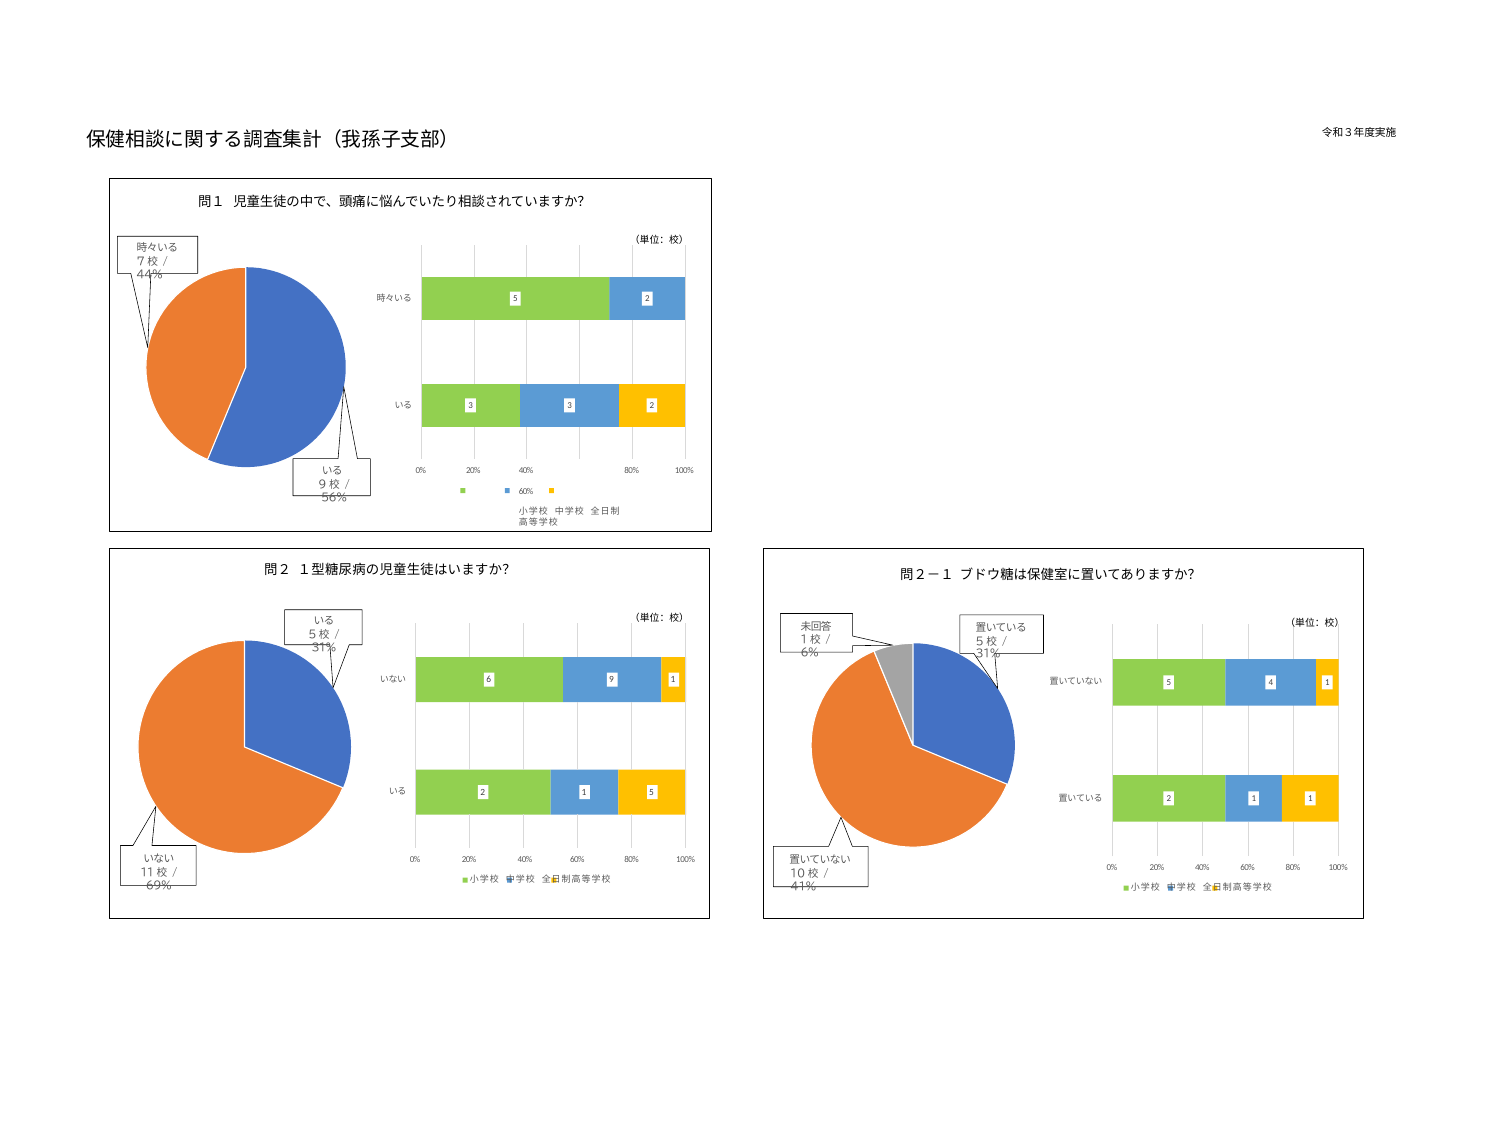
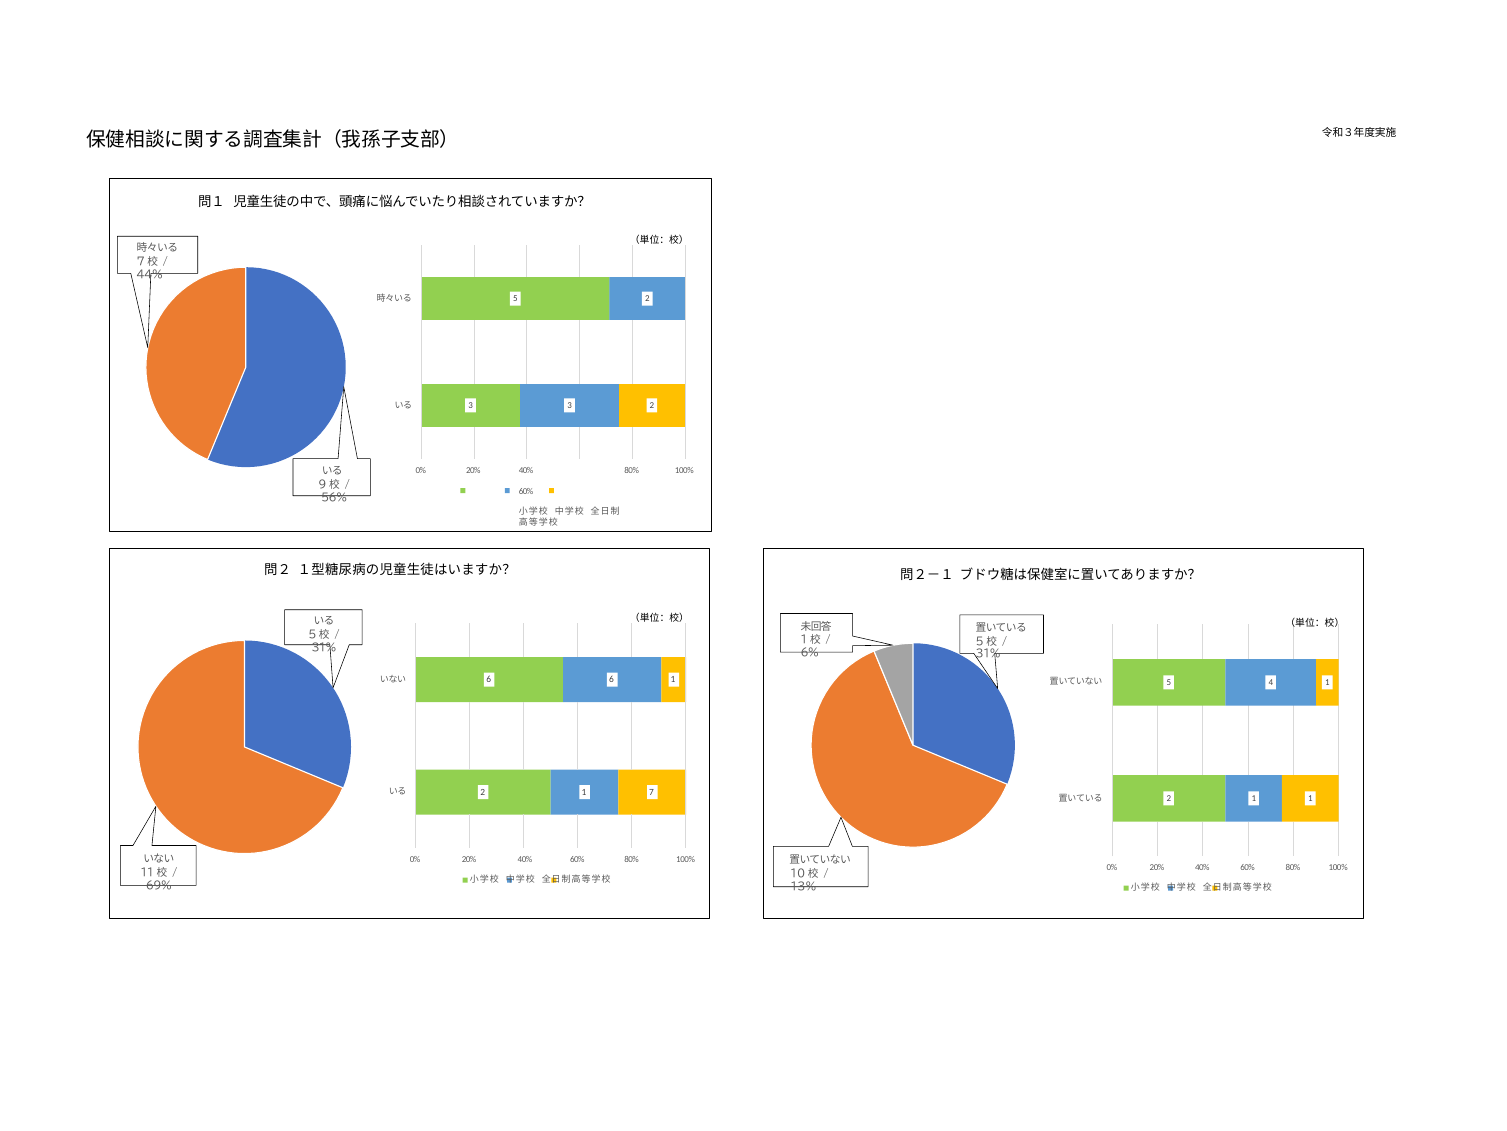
6 9: 9 -> 6
1 5: 5 -> 7
41%: 41% -> 13%
